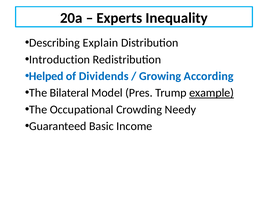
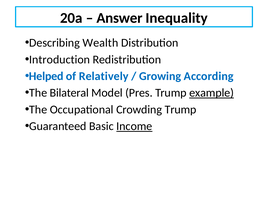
Experts: Experts -> Answer
Explain: Explain -> Wealth
Dividends: Dividends -> Relatively
Crowding Needy: Needy -> Trump
Income underline: none -> present
